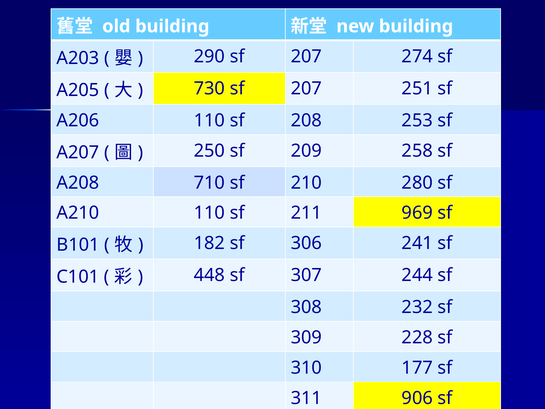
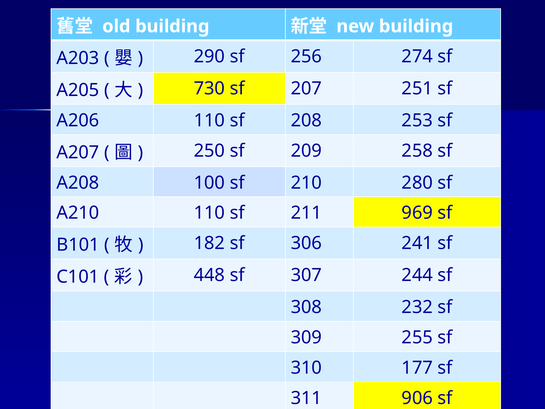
290 sf 207: 207 -> 256
710: 710 -> 100
228: 228 -> 255
